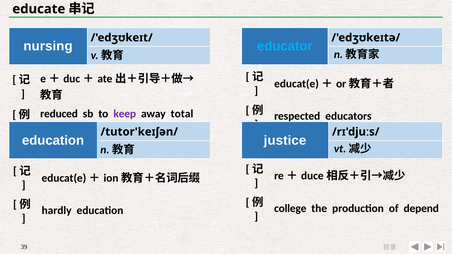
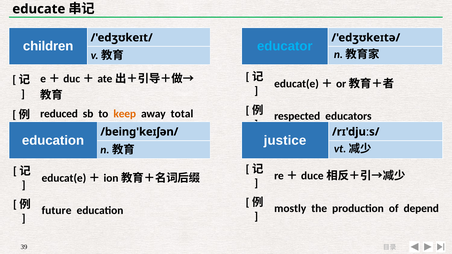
nursing: nursing -> children
keep colour: purple -> orange
/tutor'keɪʃən/: /tutor'keɪʃən/ -> /being'keɪʃən/
college: college -> mostly
hardly: hardly -> future
